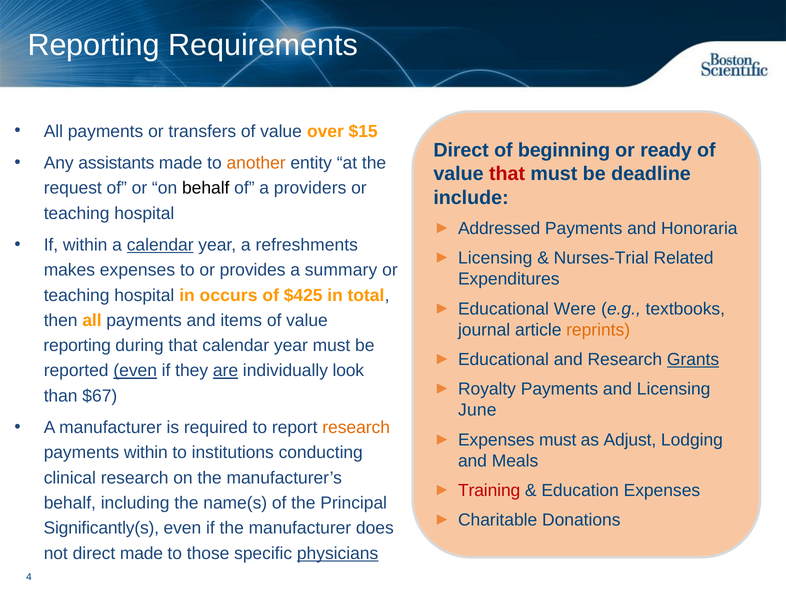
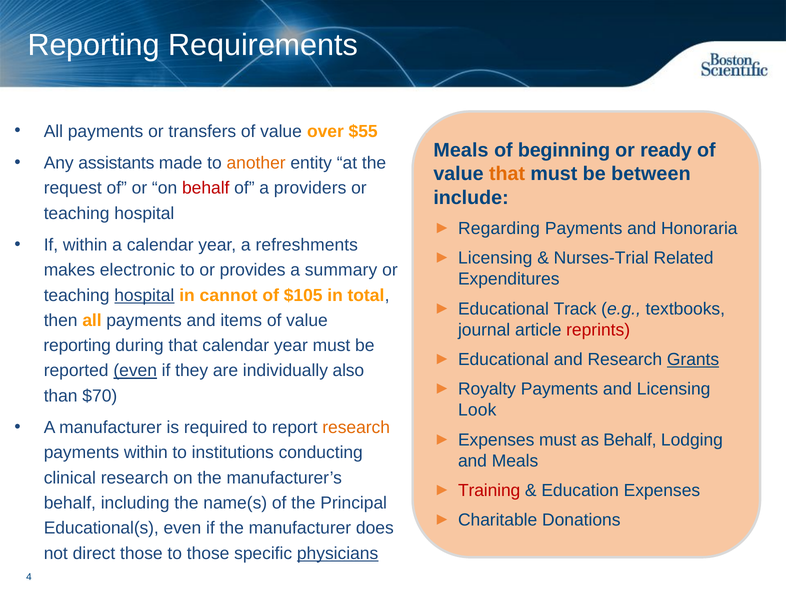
$15: $15 -> $55
Direct at (461, 150): Direct -> Meals
that at (507, 174) colour: red -> orange
deadline: deadline -> between
behalf at (206, 188) colour: black -> red
Addressed: Addressed -> Regarding
calendar at (160, 245) underline: present -> none
makes expenses: expenses -> electronic
hospital at (144, 295) underline: none -> present
occurs: occurs -> cannot
$425: $425 -> $105
Were: Were -> Track
reprints colour: orange -> red
are underline: present -> none
look: look -> also
$67: $67 -> $70
June: June -> Look
as Adjust: Adjust -> Behalf
Significantly(s: Significantly(s -> Educational(s
direct made: made -> those
